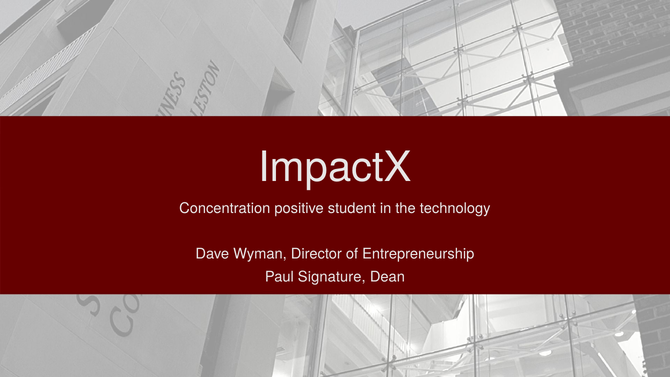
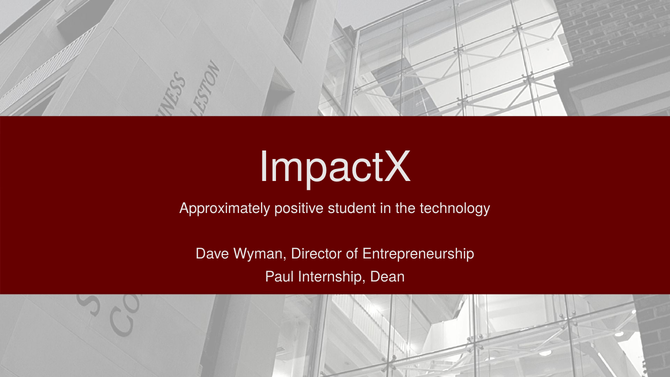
Concentration: Concentration -> Approximately
Signature: Signature -> Internship
